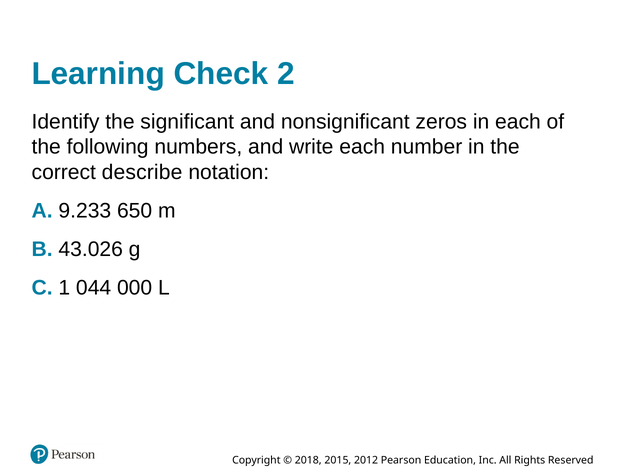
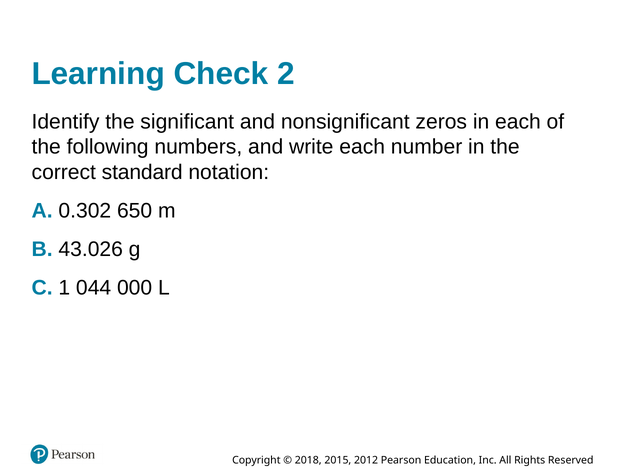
describe: describe -> standard
9.233: 9.233 -> 0.302
